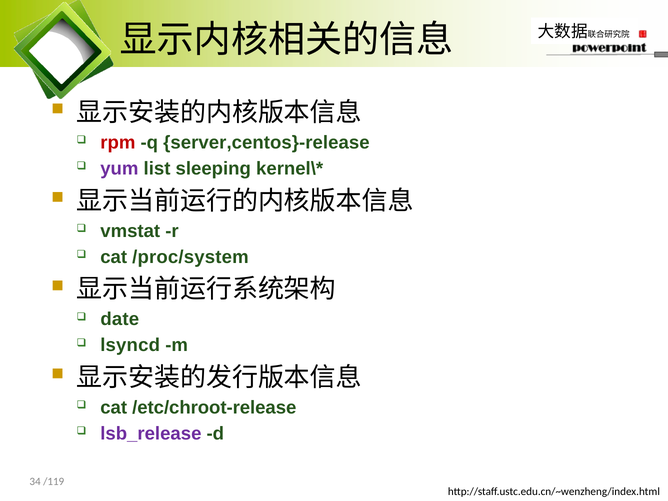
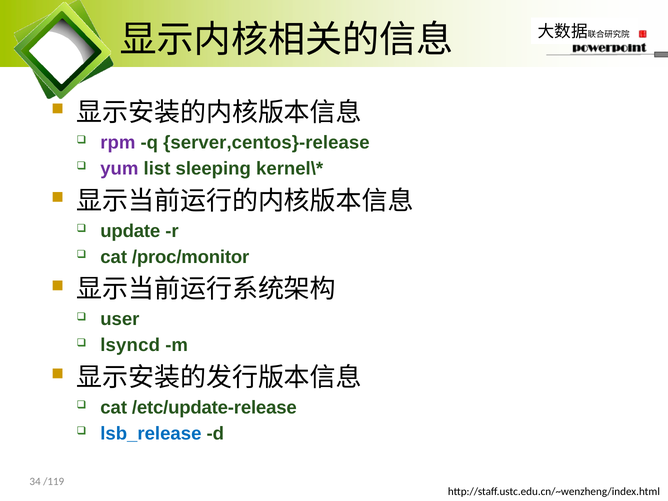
rpm colour: red -> purple
vmstat: vmstat -> update
/proc/system: /proc/system -> /proc/monitor
date: date -> user
/etc/chroot-release: /etc/chroot-release -> /etc/update-release
lsb_release colour: purple -> blue
